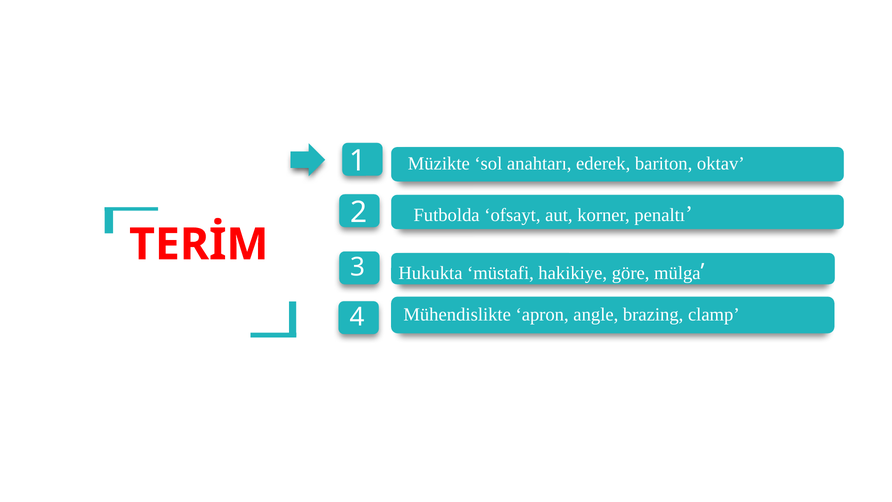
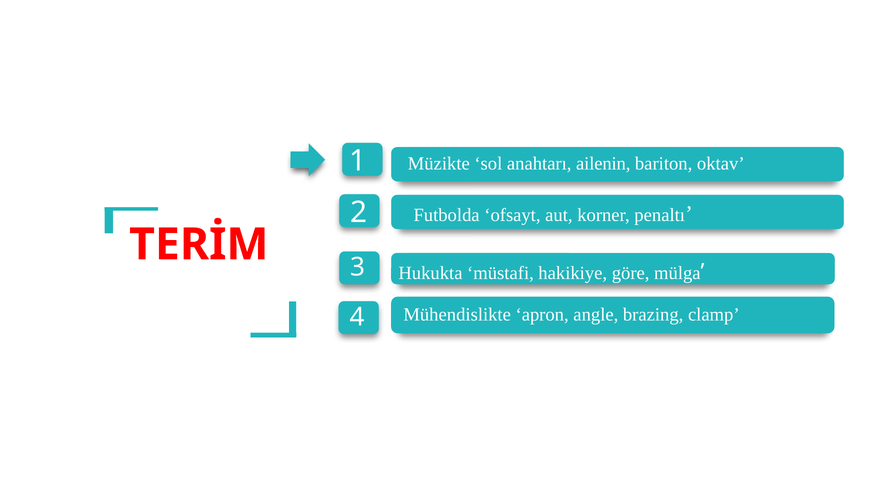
ederek: ederek -> ailenin
